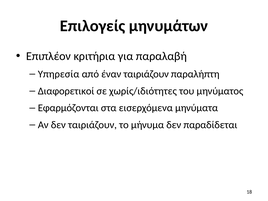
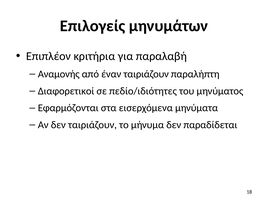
Υπηρεσία: Υπηρεσία -> Αναμονής
χωρίς/ιδιότητες: χωρίς/ιδιότητες -> πεδίο/ιδιότητες
